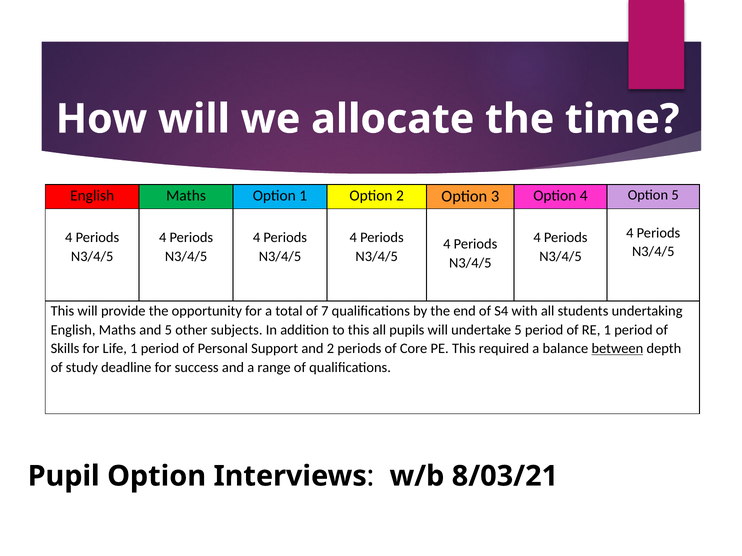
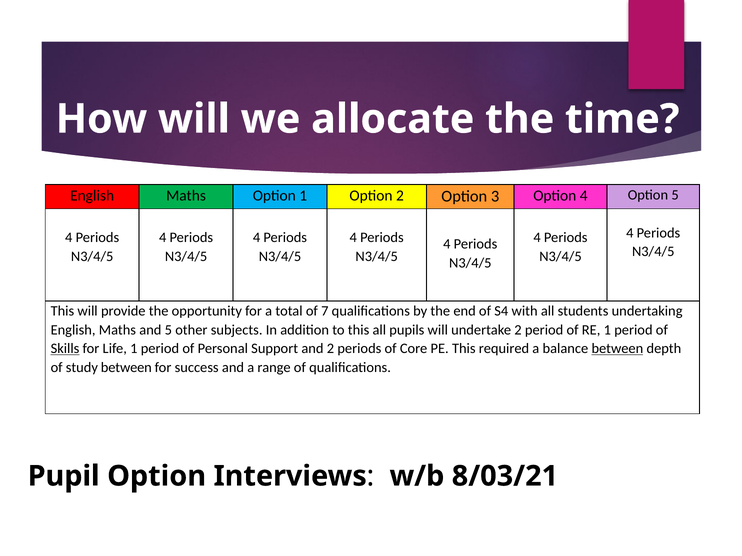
undertake 5: 5 -> 2
Skills underline: none -> present
study deadline: deadline -> between
